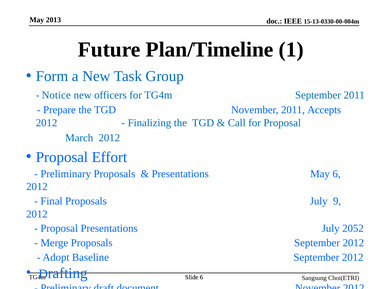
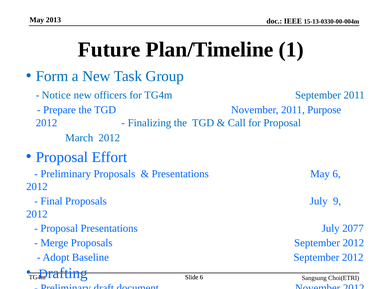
Accepts: Accepts -> Purpose
2052: 2052 -> 2077
